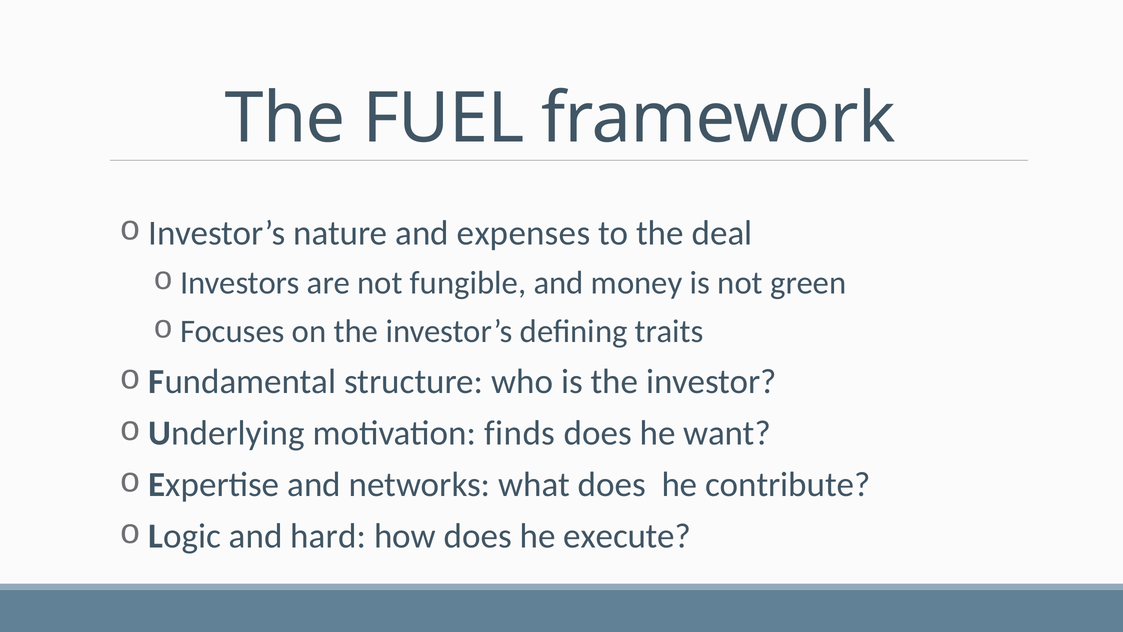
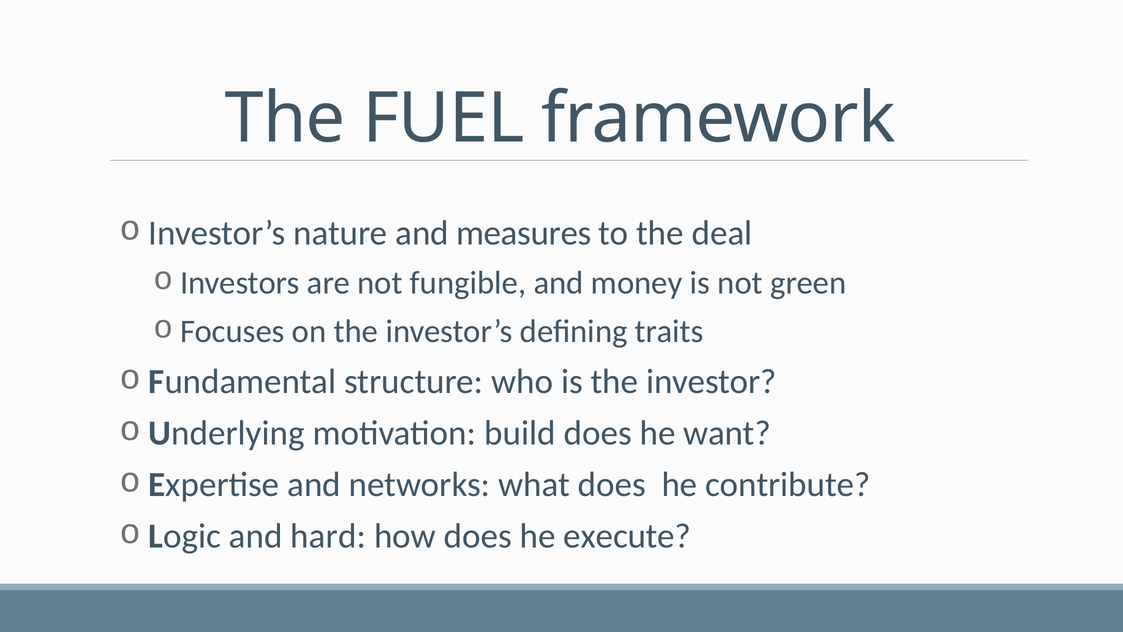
expenses: expenses -> measures
finds: finds -> build
